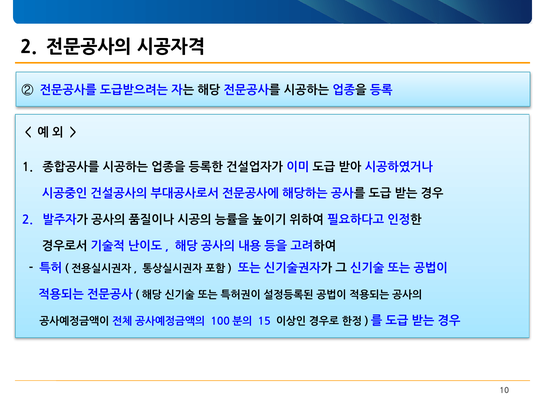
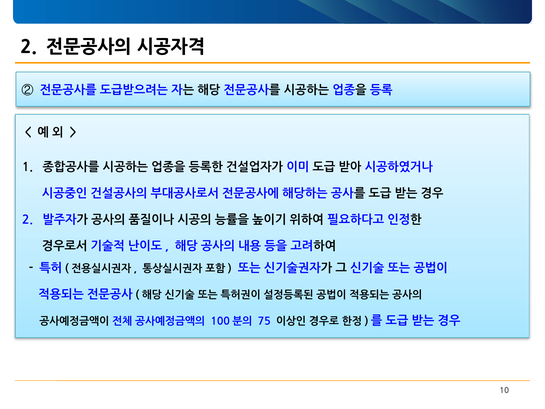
15: 15 -> 75
